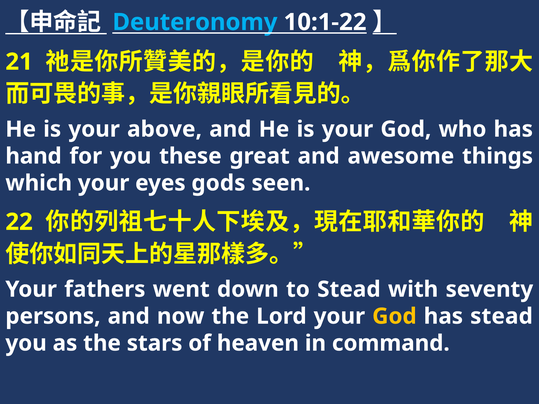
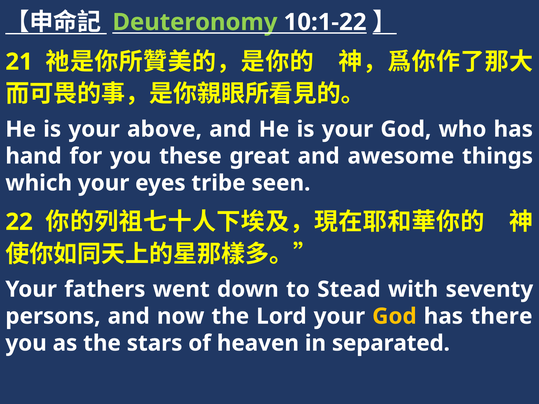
Deuteronomy colour: light blue -> light green
gods: gods -> tribe
has stead: stead -> there
command: command -> separated
